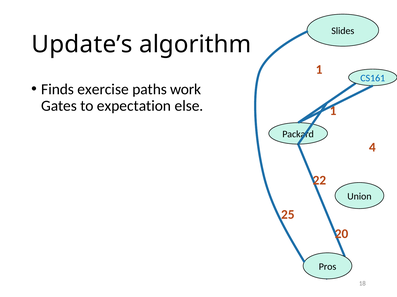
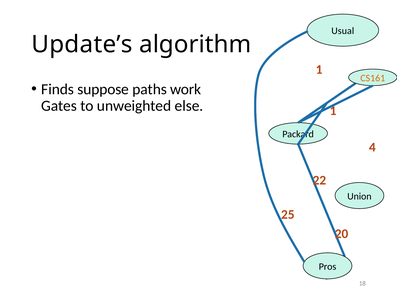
Slides: Slides -> Usual
CS161 colour: blue -> orange
exercise: exercise -> suppose
expectation: expectation -> unweighted
